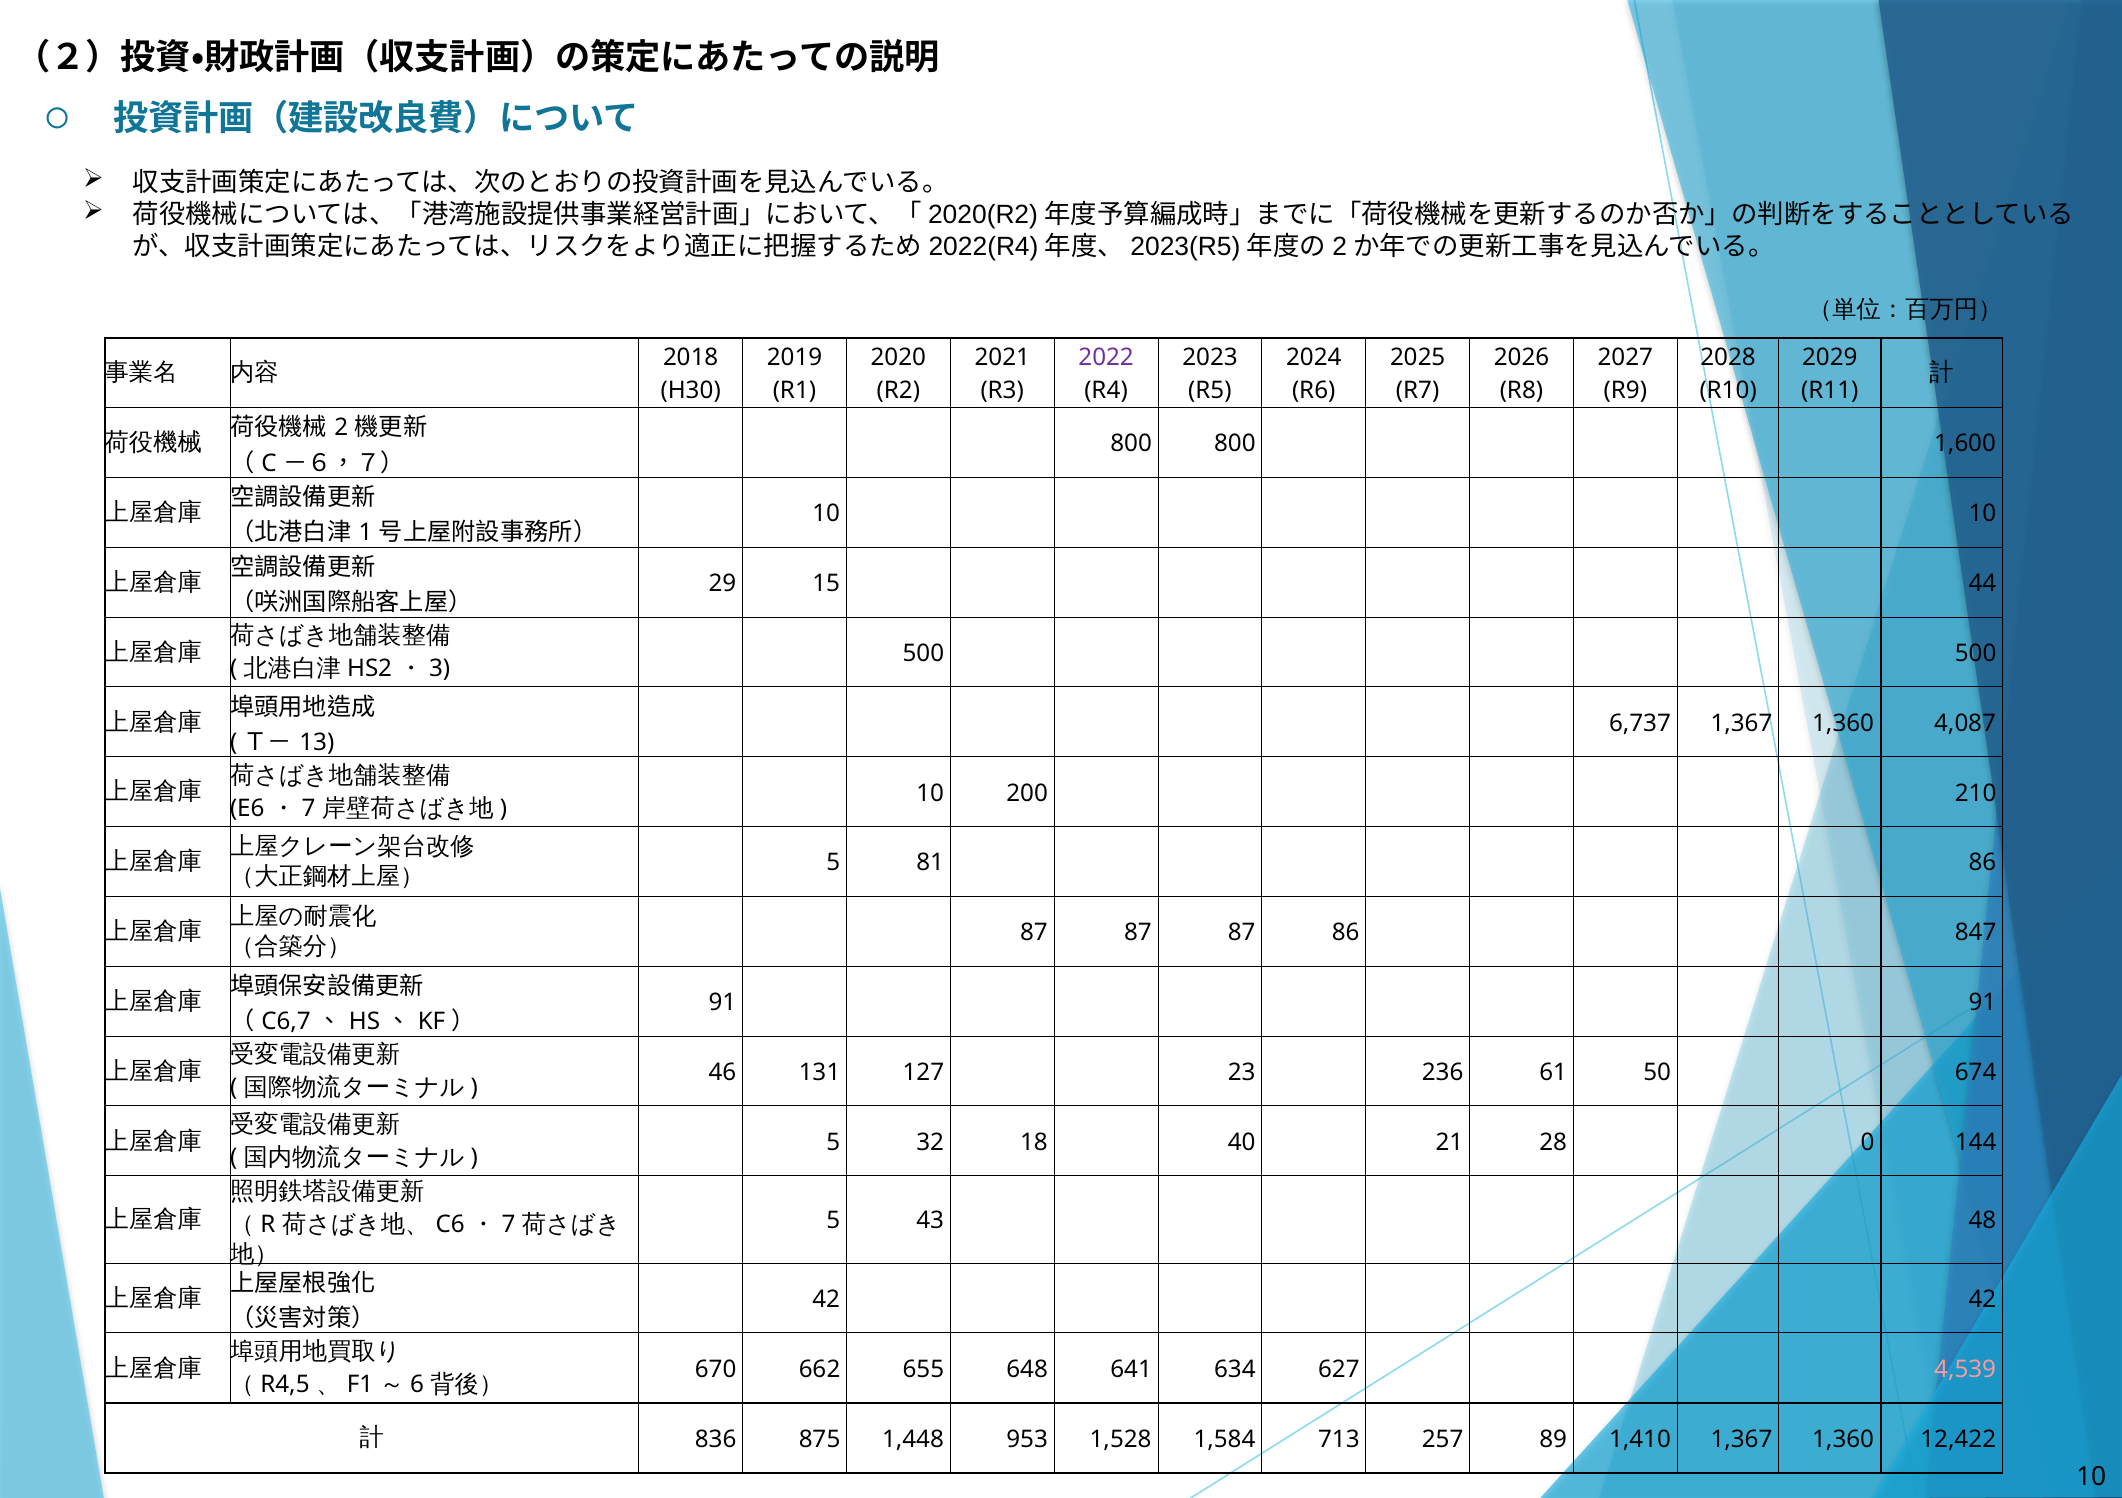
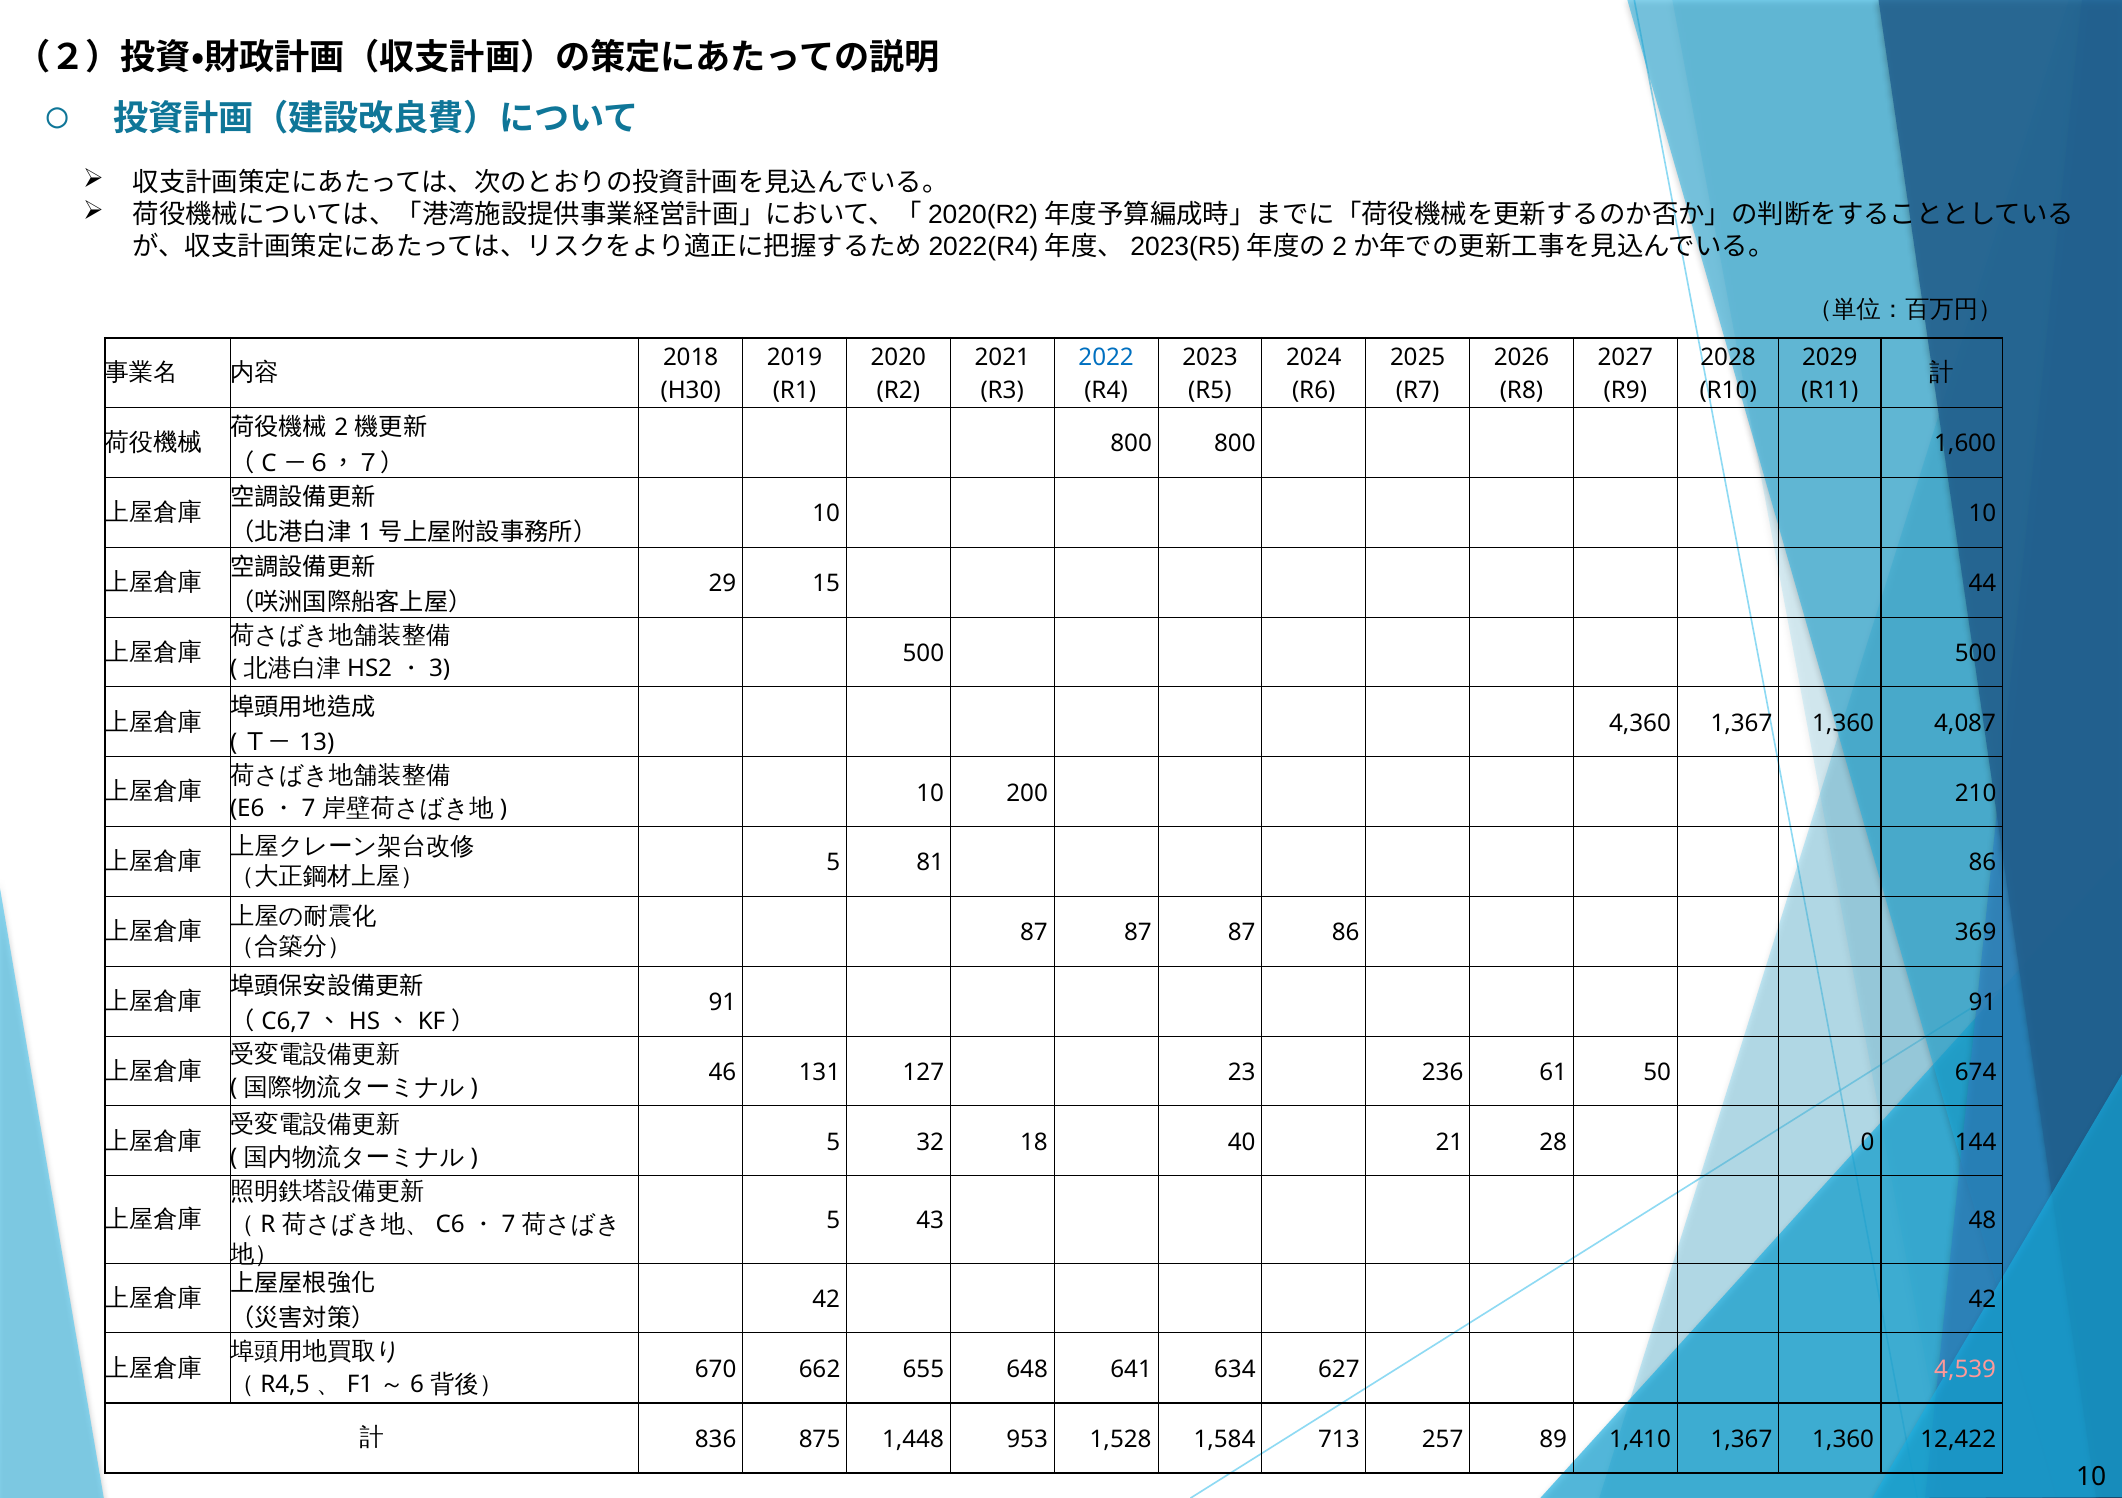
2022 colour: purple -> blue
6,737: 6,737 -> 4,360
847: 847 -> 369
